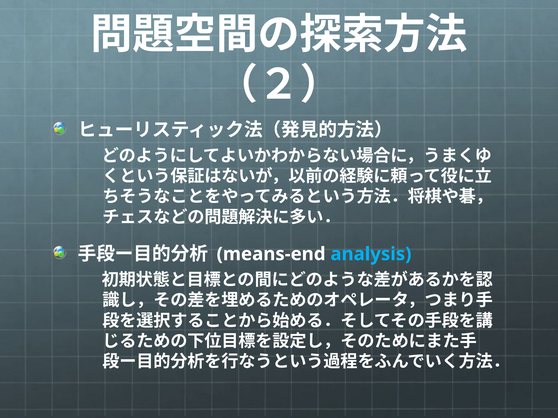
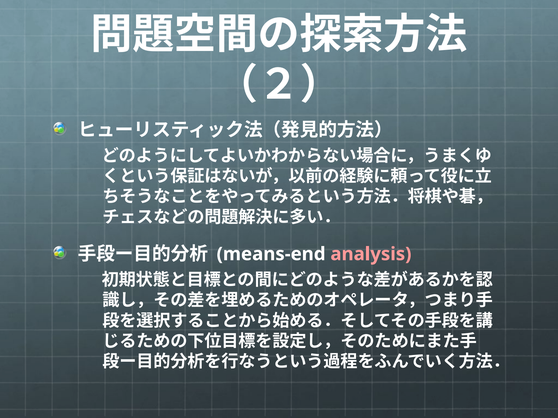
analysis colour: light blue -> pink
